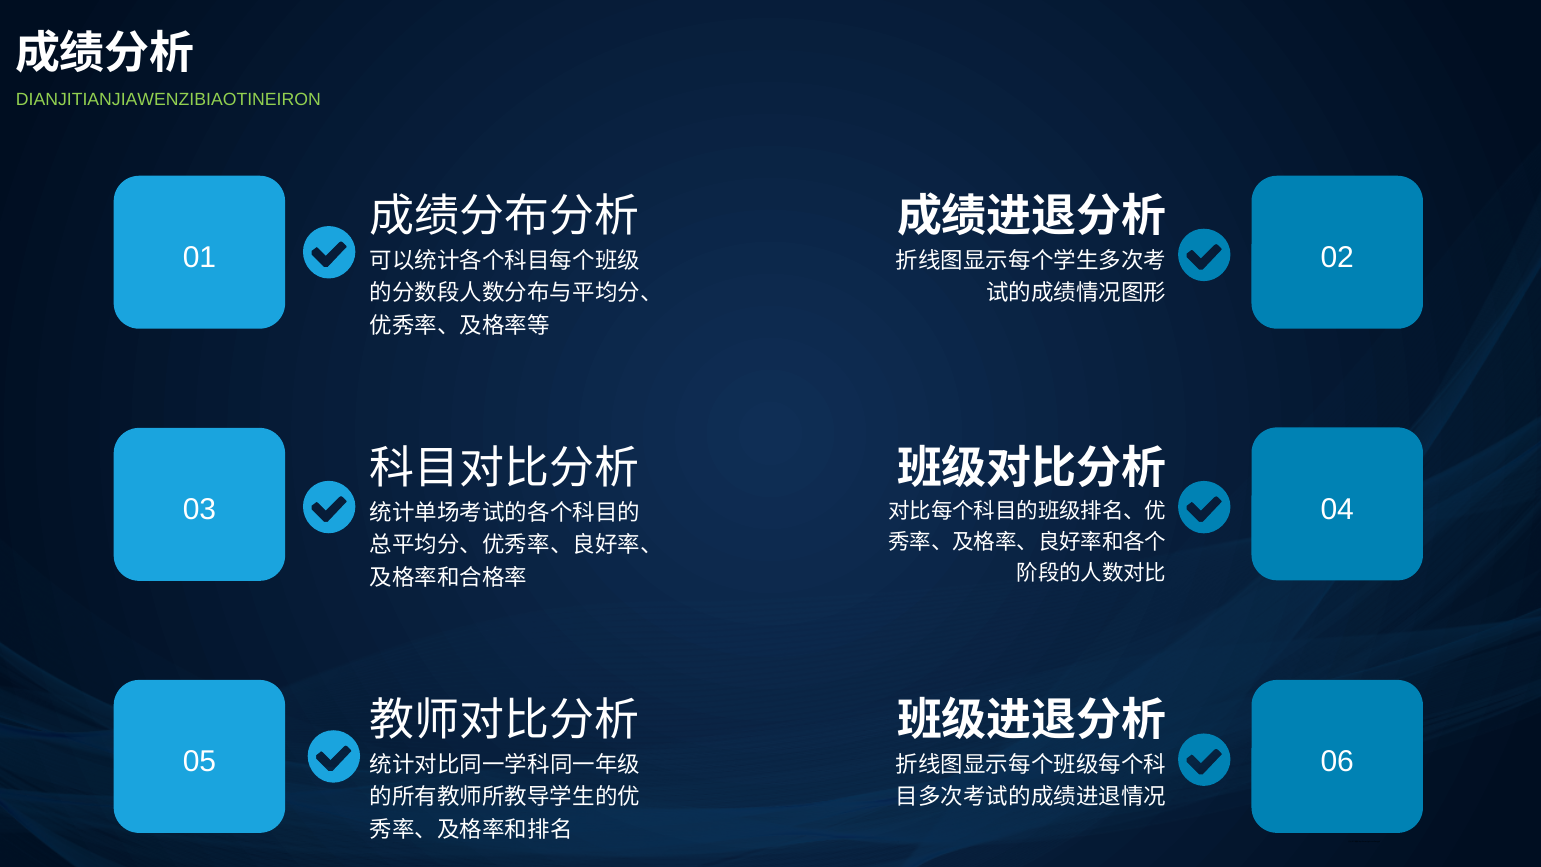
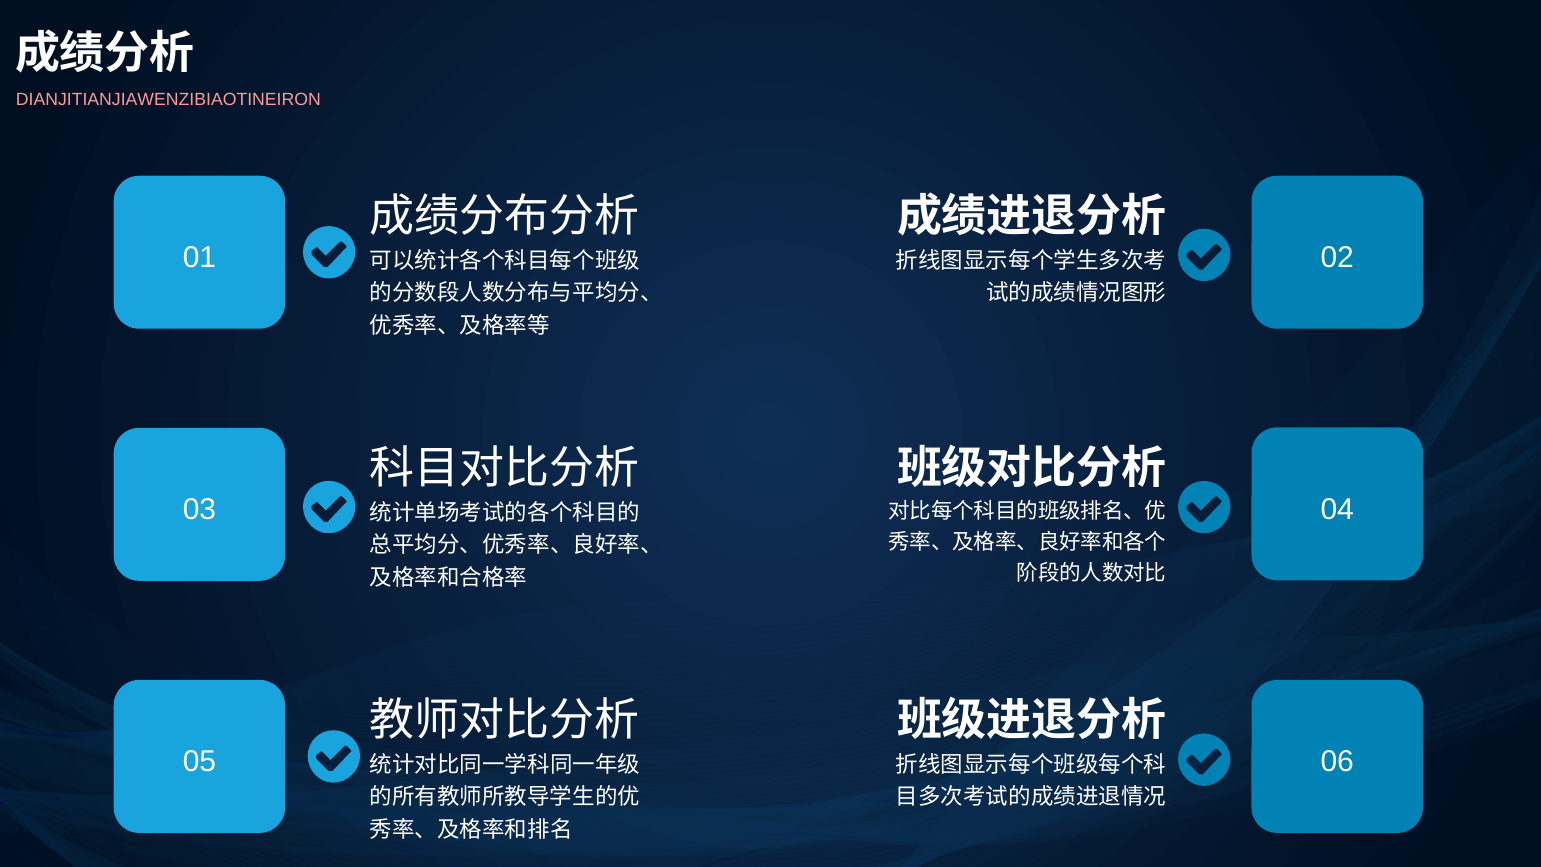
DIANJITIANJIAWENZIBIAOTINEIRON colour: light green -> pink
